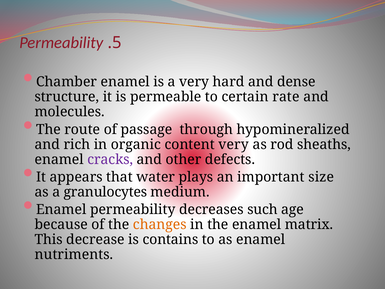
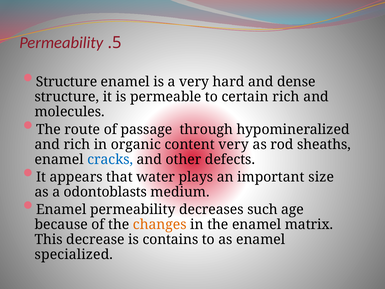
Chamber at (67, 82): Chamber -> Structure
certain rate: rate -> rich
cracks colour: purple -> blue
granulocytes: granulocytes -> odontoblasts
nutriments: nutriments -> specialized
